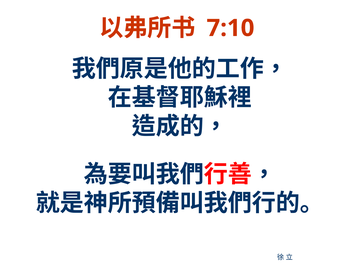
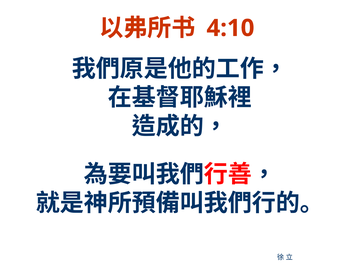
7:10: 7:10 -> 4:10
